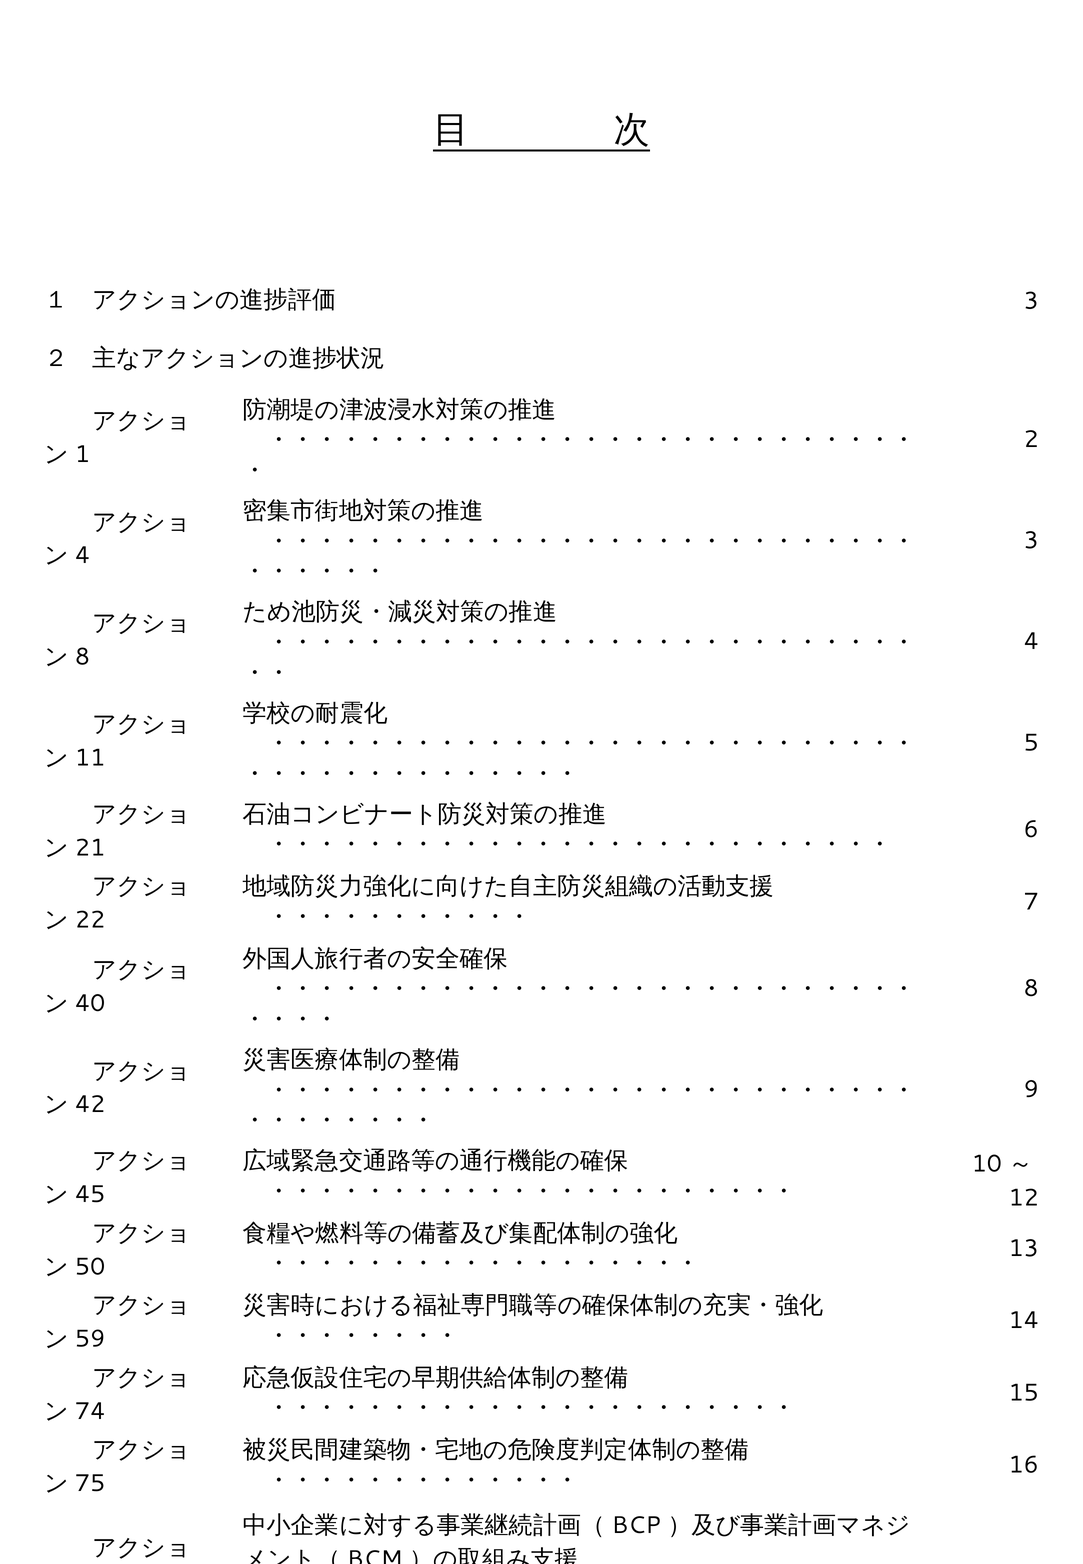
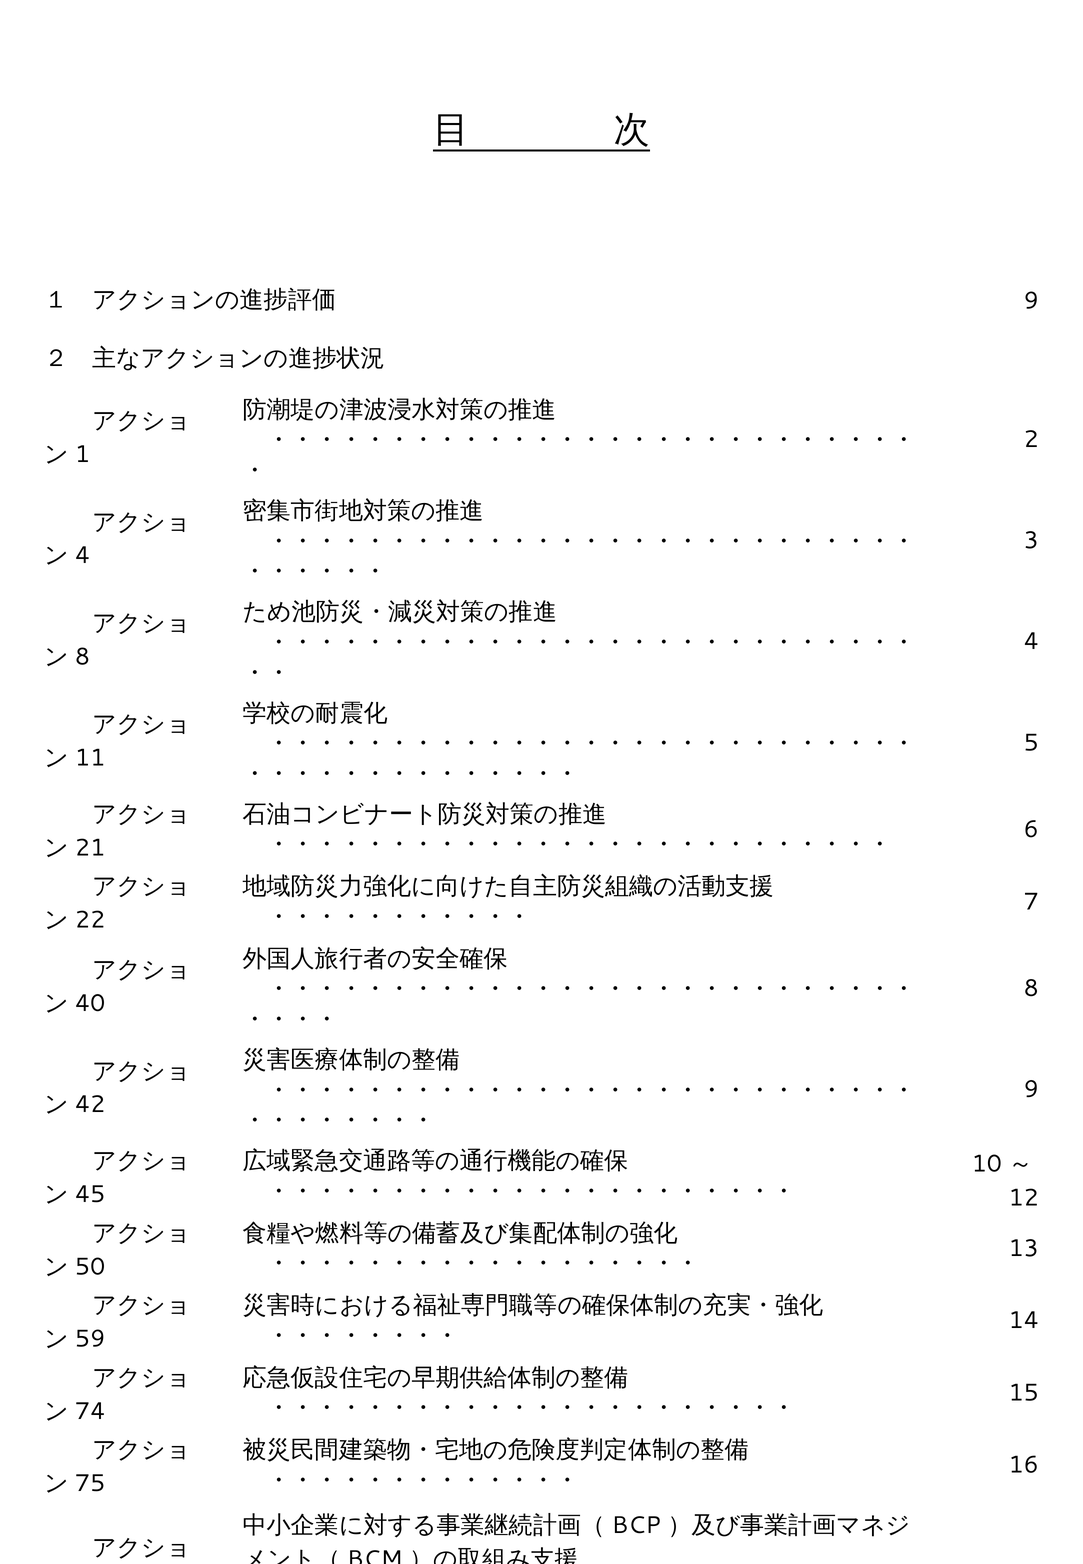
3 at (1031, 301): 3 -> 9
